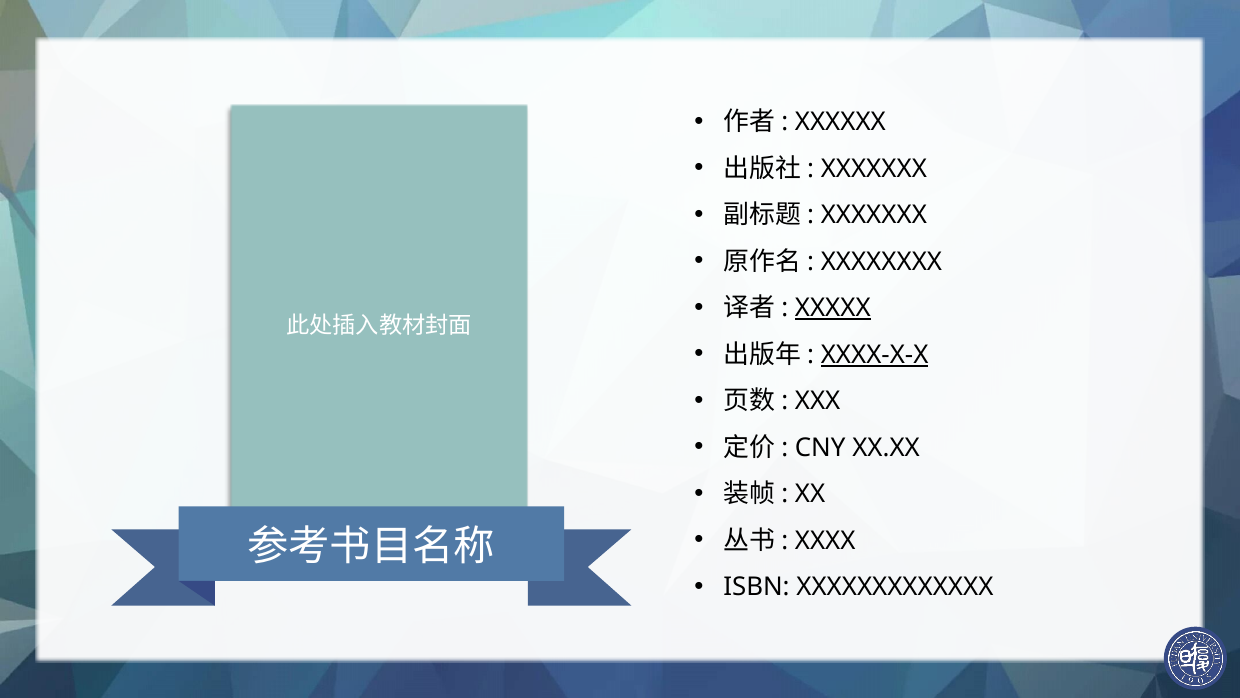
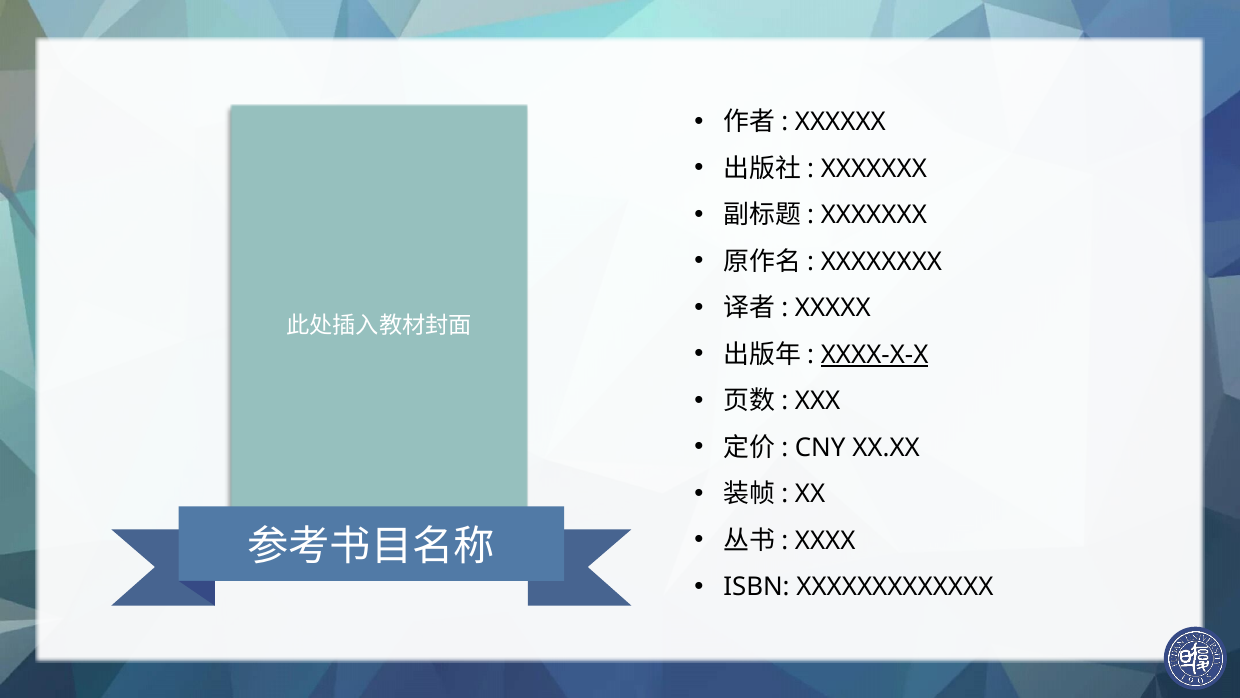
XXXXX underline: present -> none
